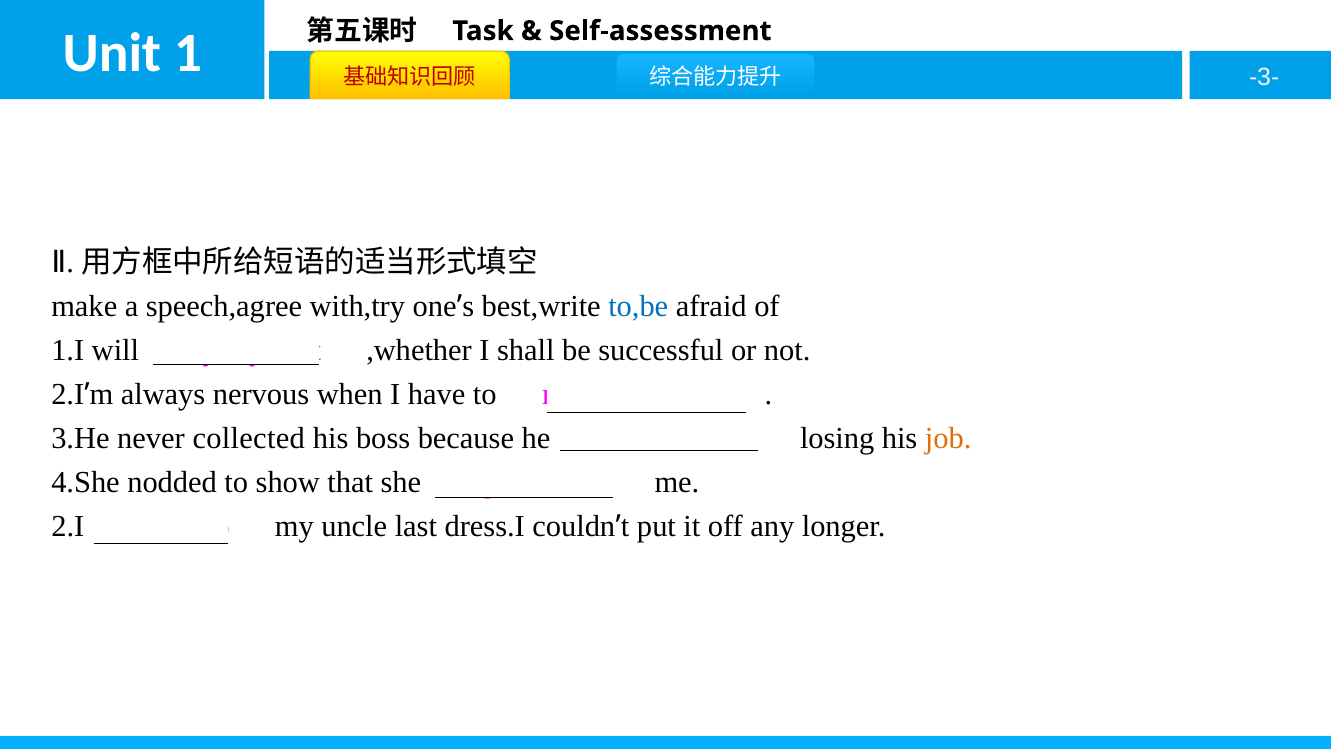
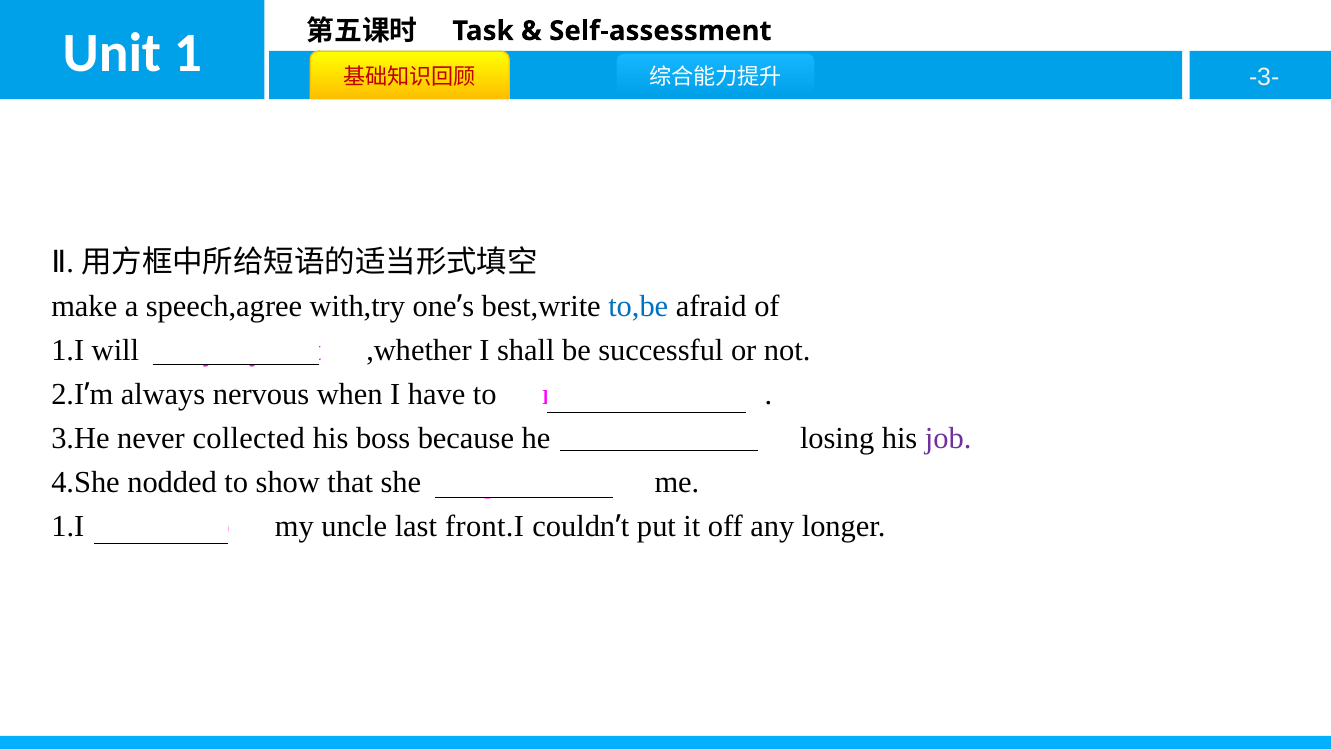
job colour: orange -> purple
2.I at (68, 526): 2.I -> 1.I
dress.I: dress.I -> front.I
